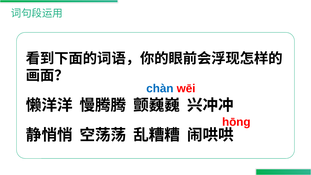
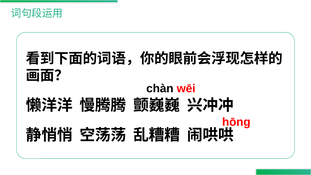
chàn colour: blue -> black
